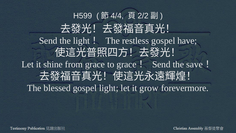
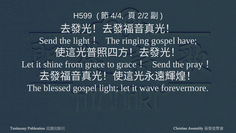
restless: restless -> ringing
save: save -> pray
grow: grow -> wave
